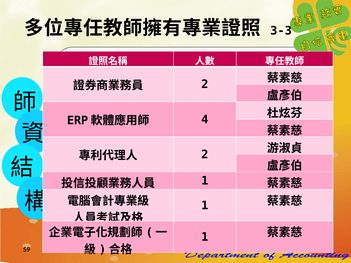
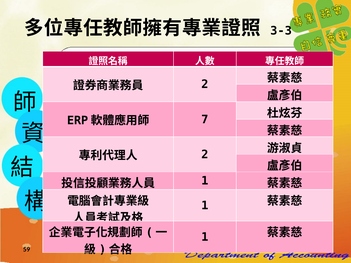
4: 4 -> 7
